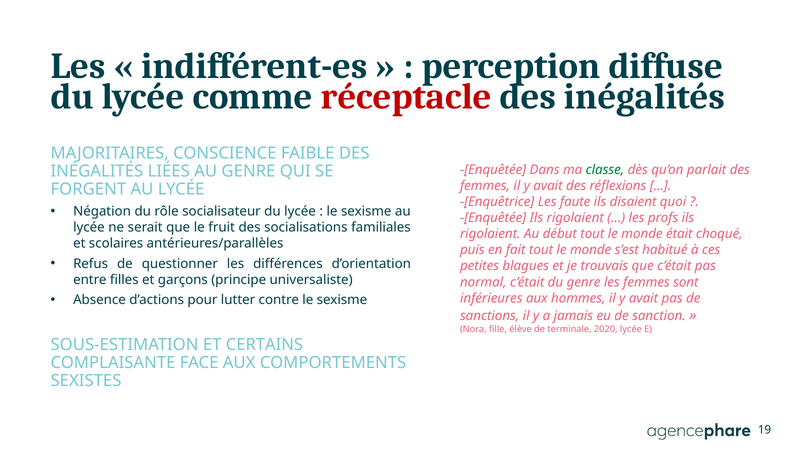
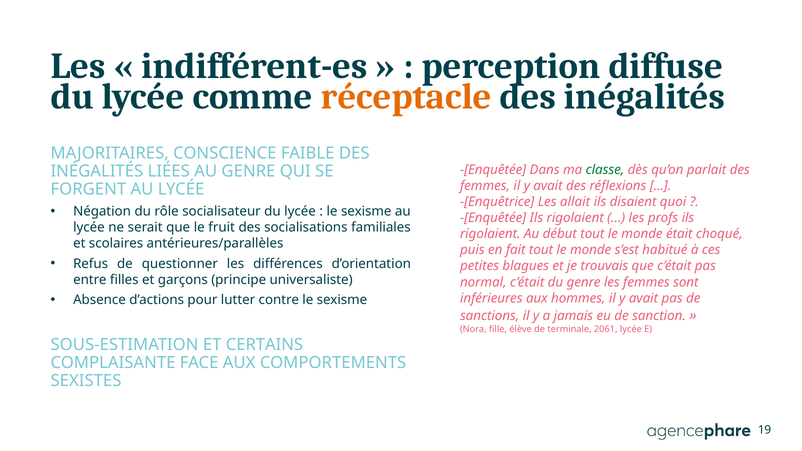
réceptacle colour: red -> orange
faute: faute -> allait
2020: 2020 -> 2061
